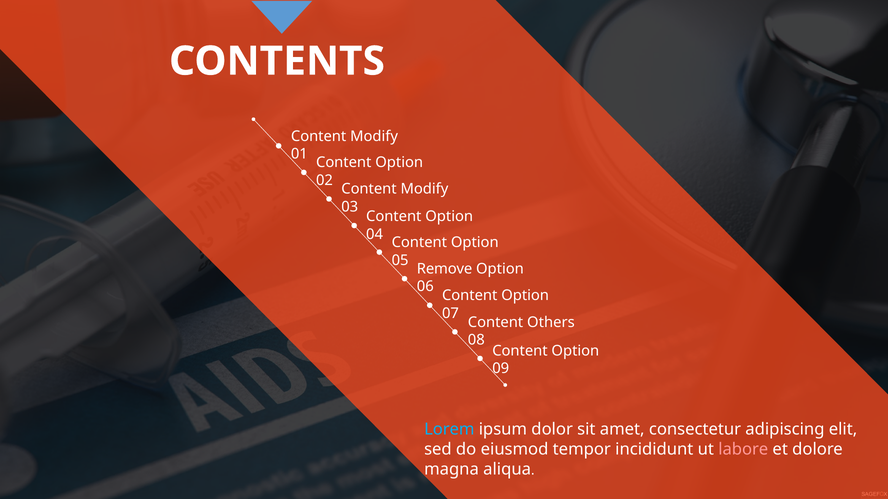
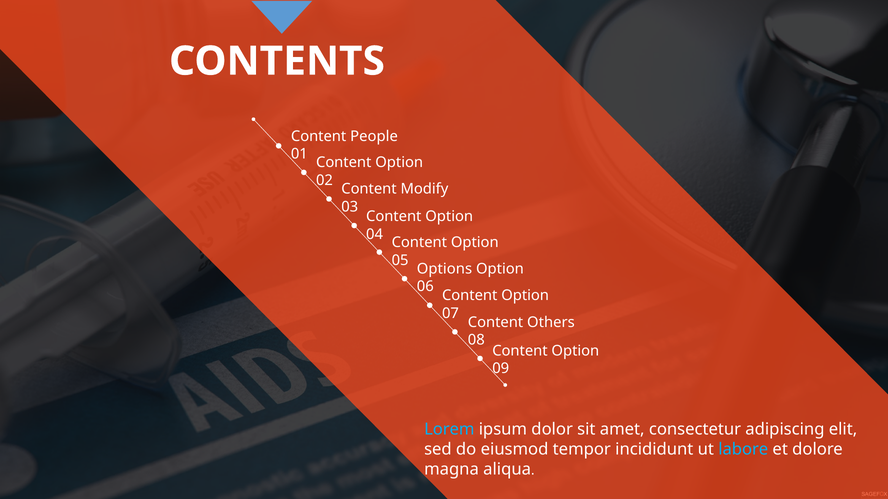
Modify at (374, 136): Modify -> People
Remove: Remove -> Options
labore colour: pink -> light blue
